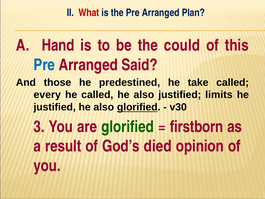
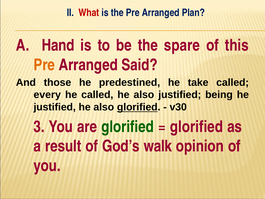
could: could -> spare
Pre at (44, 65) colour: blue -> orange
limits: limits -> being
firstborn at (197, 127): firstborn -> glorified
died: died -> walk
